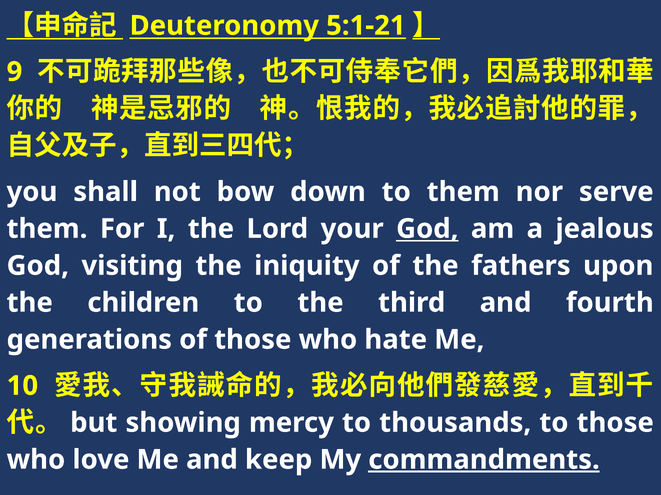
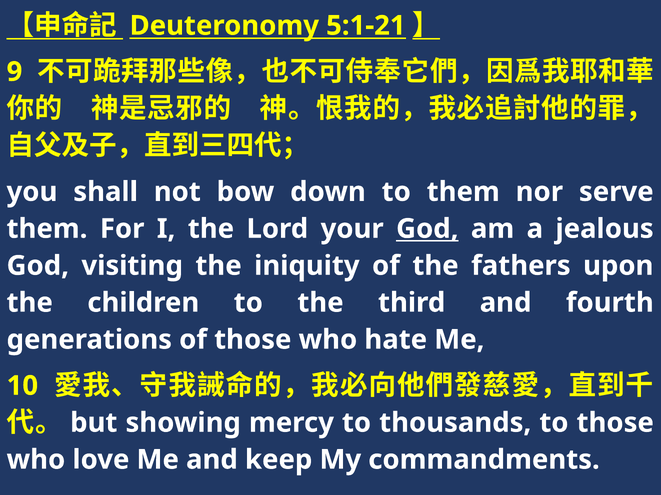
commandments underline: present -> none
